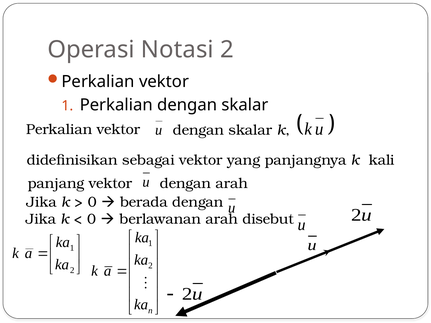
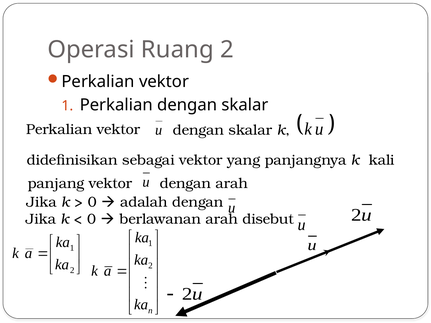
Notasi: Notasi -> Ruang
berada: berada -> adalah
